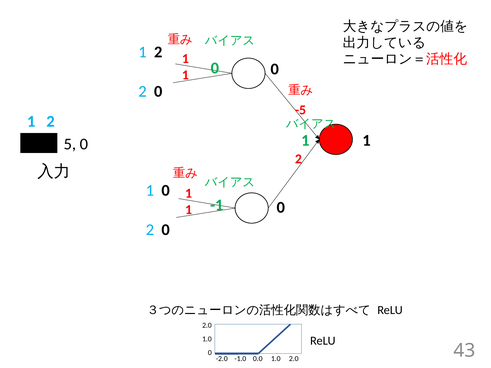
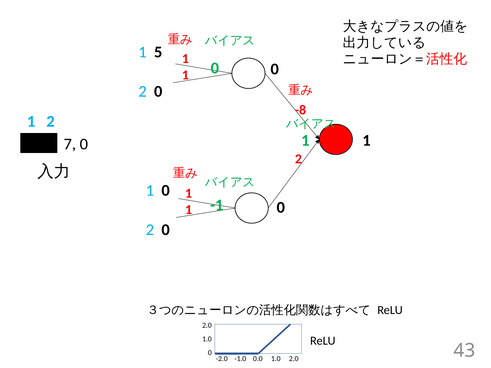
2 at (158, 52): 2 -> 5
-5: -5 -> -8
5: 5 -> 7
